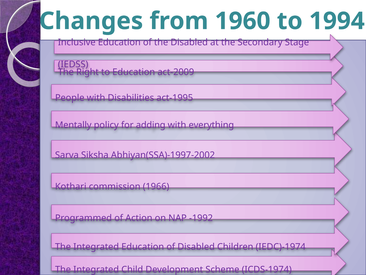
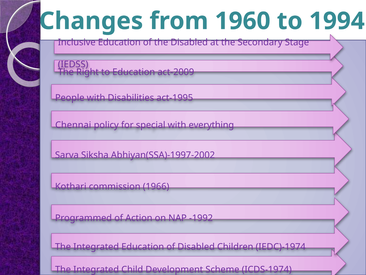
Mentally: Mentally -> Chennai
adding: adding -> special
